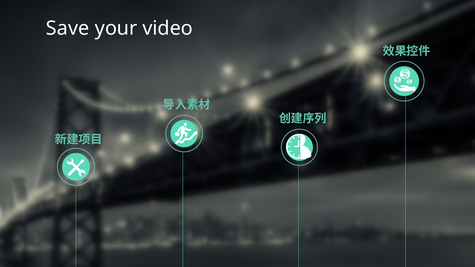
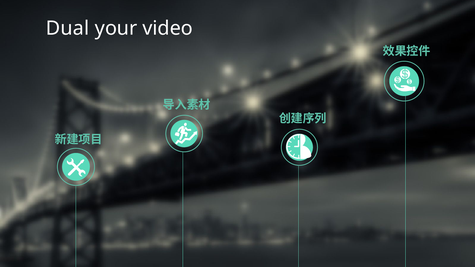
Save: Save -> Dual
